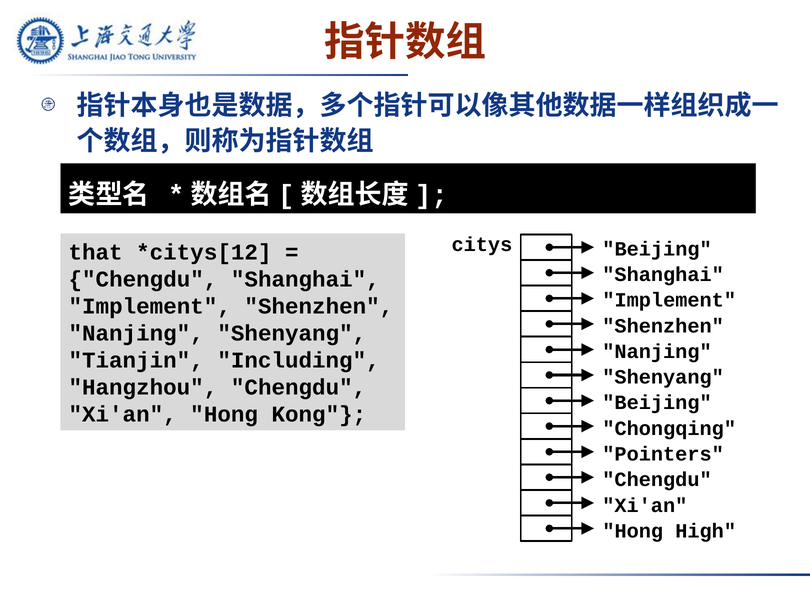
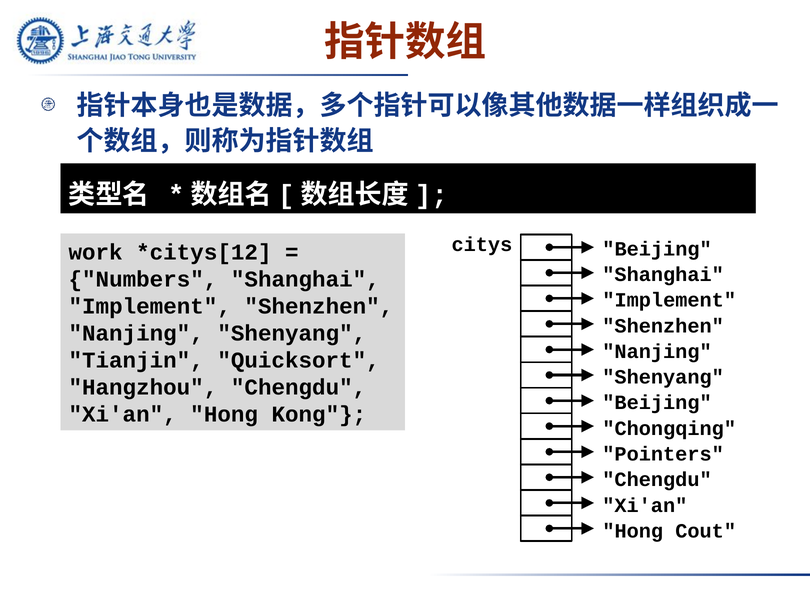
that: that -> work
Chengdu at (143, 280): Chengdu -> Numbers
Including: Including -> Quicksort
High: High -> Cout
